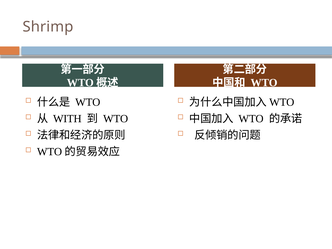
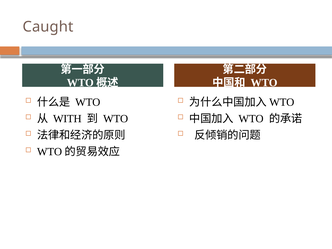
Shrimp: Shrimp -> Caught
